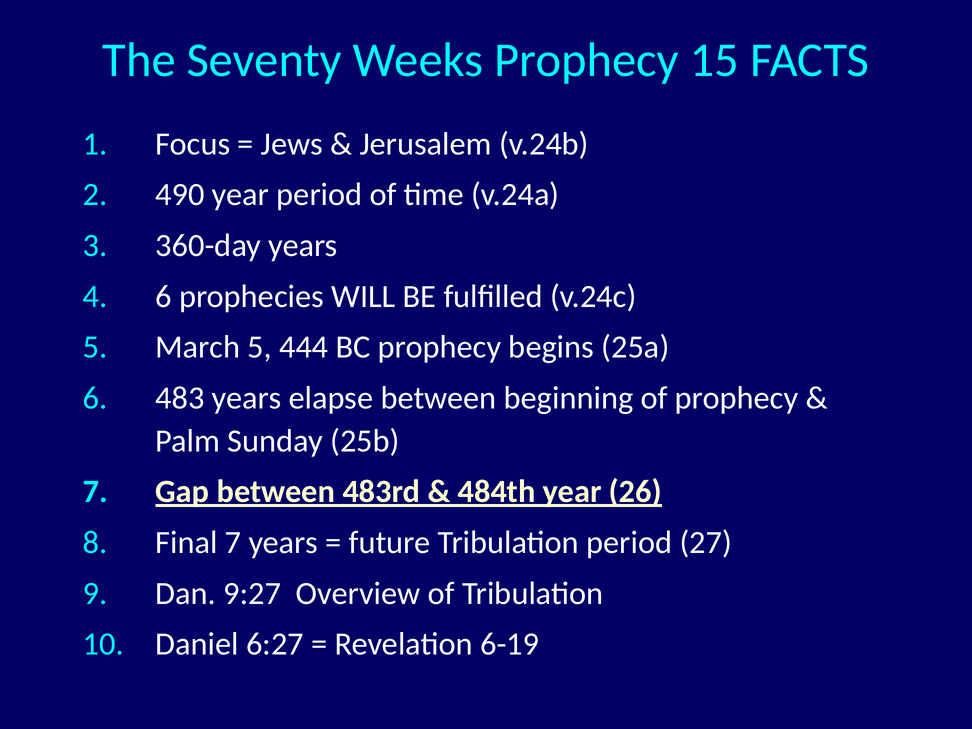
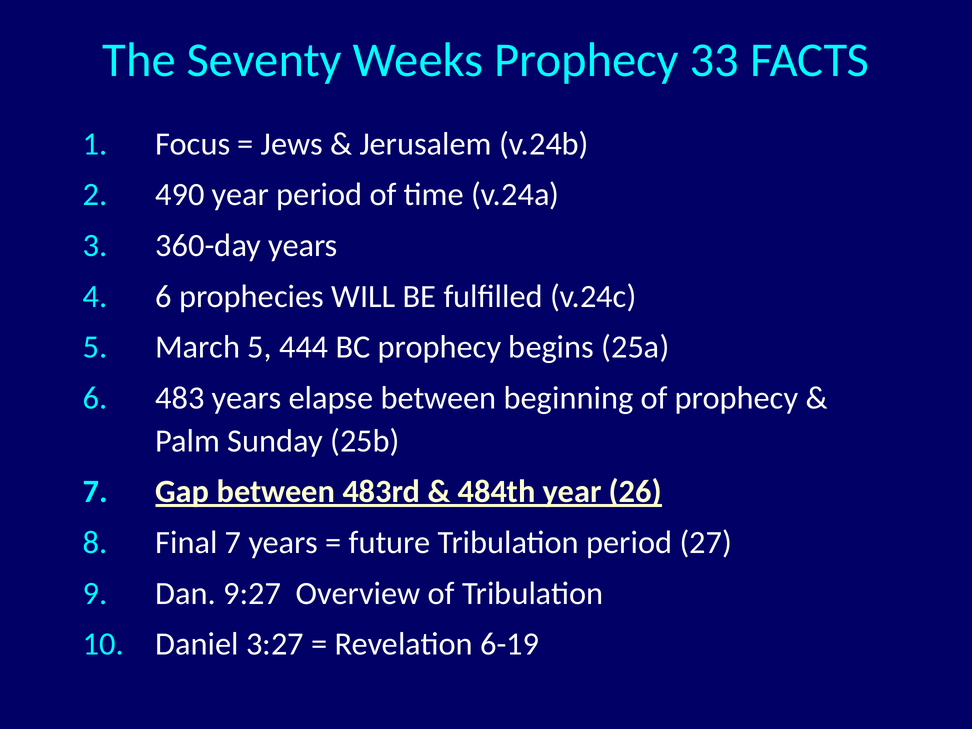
15: 15 -> 33
6:27: 6:27 -> 3:27
